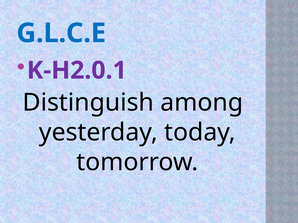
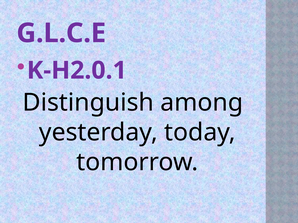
G.L.C.E colour: blue -> purple
